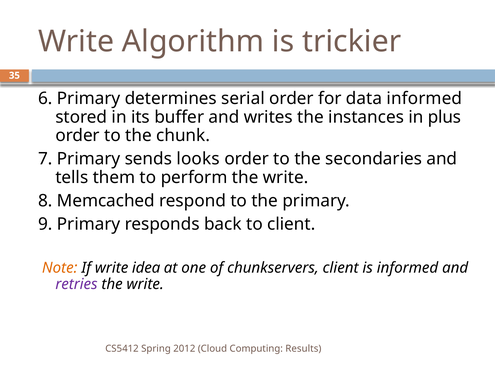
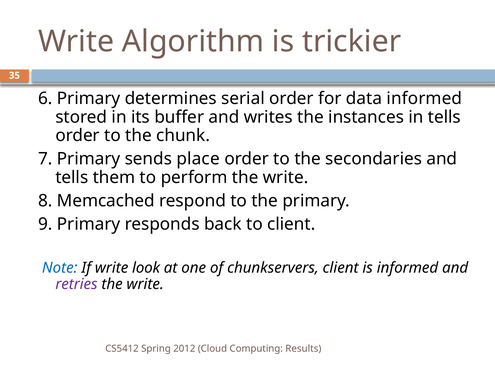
in plus: plus -> tells
looks: looks -> place
Note colour: orange -> blue
idea: idea -> look
